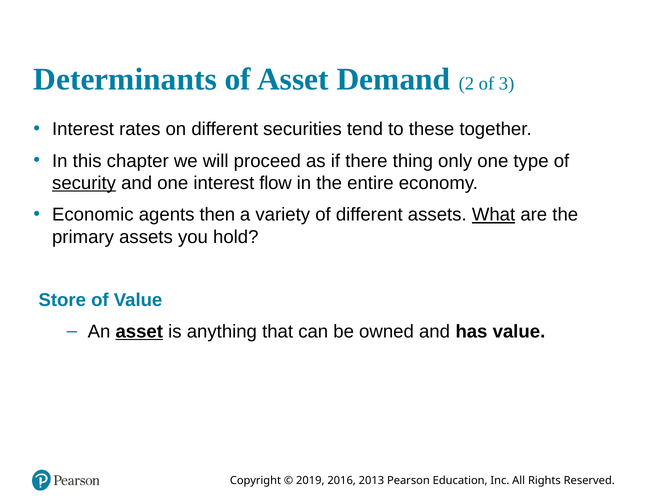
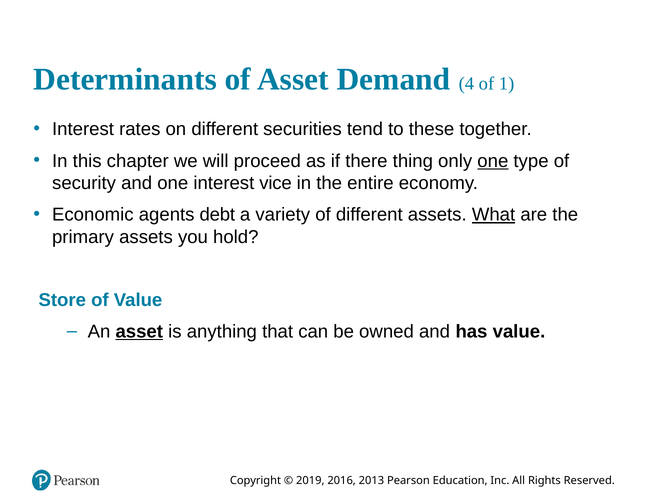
2: 2 -> 4
3: 3 -> 1
one at (493, 161) underline: none -> present
security underline: present -> none
flow: flow -> vice
then: then -> debt
